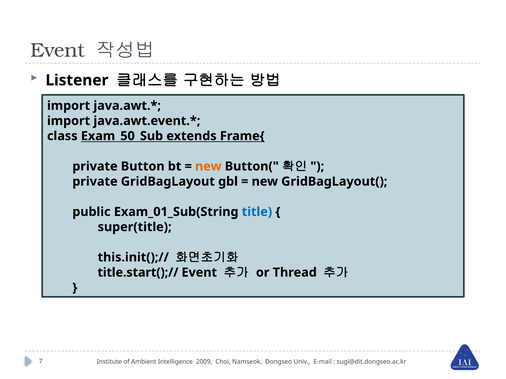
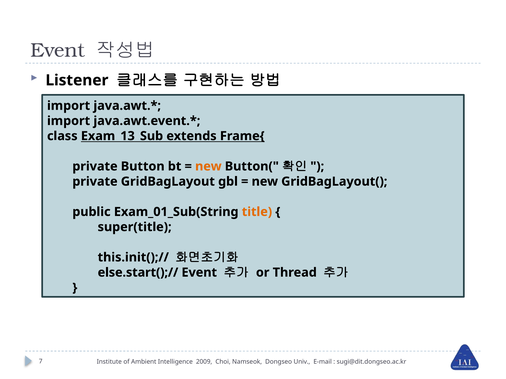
Exam_50_Sub: Exam_50_Sub -> Exam_13_Sub
title colour: blue -> orange
title.start();//: title.start();// -> else.start();//
